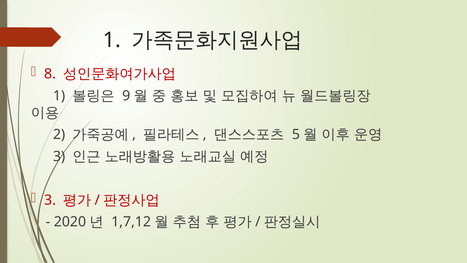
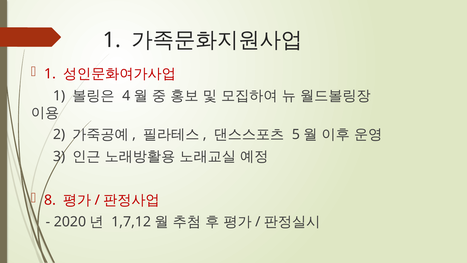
8 at (50, 74): 8 -> 1
9: 9 -> 4
3 at (50, 200): 3 -> 8
